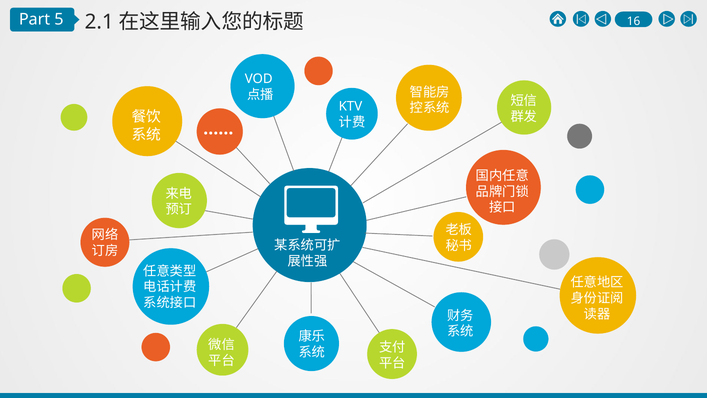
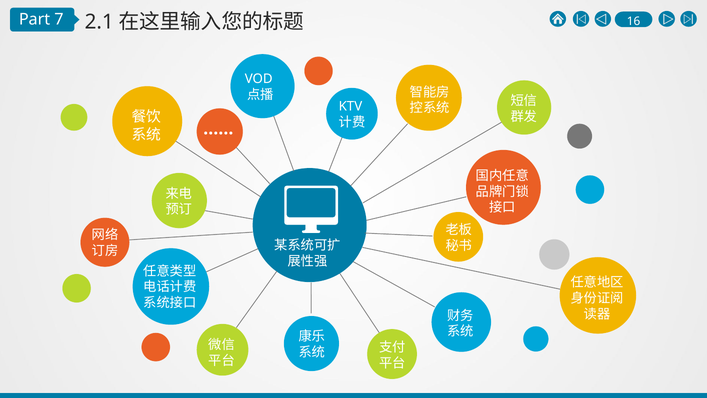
5: 5 -> 7
